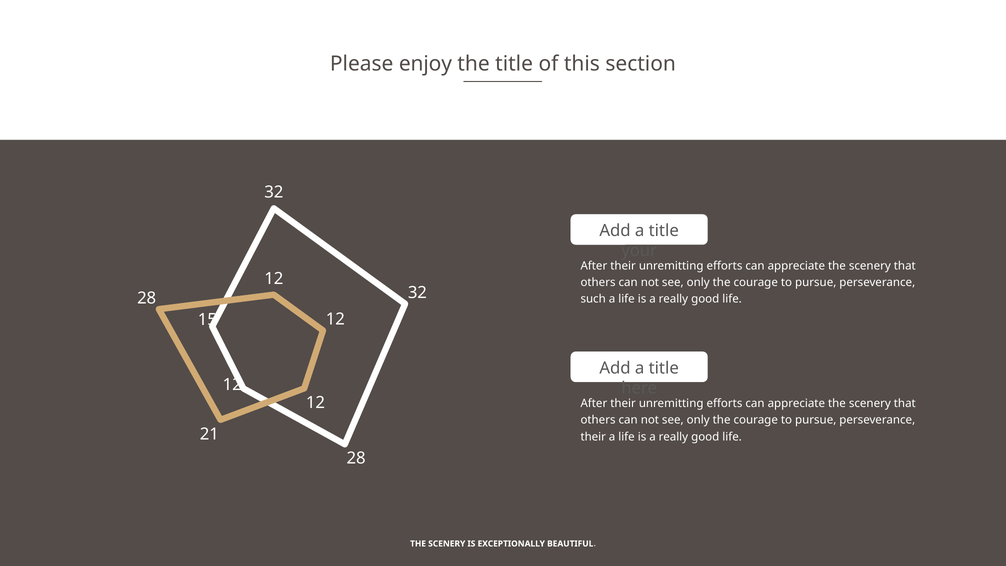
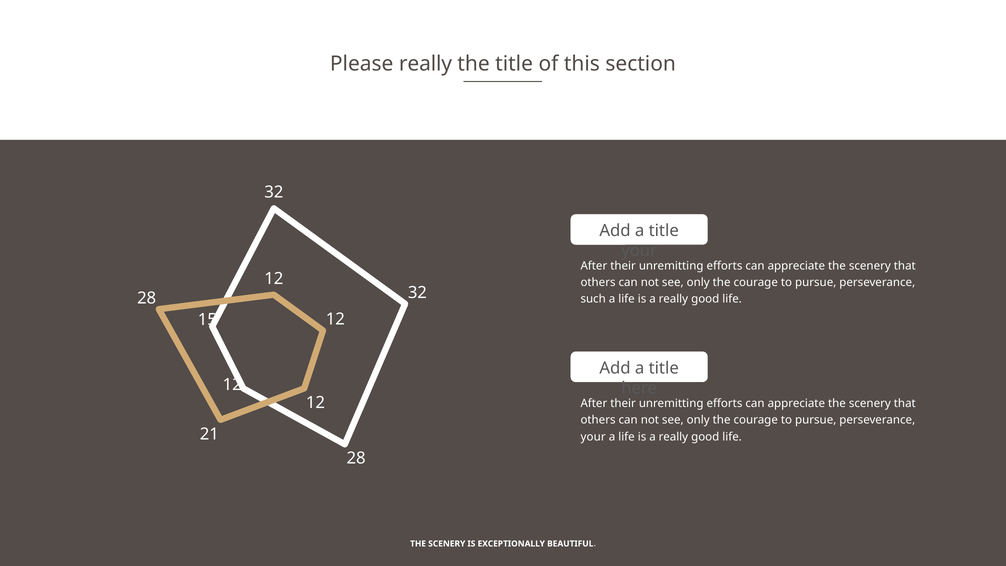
Please enjoy: enjoy -> really
their at (593, 437): their -> your
